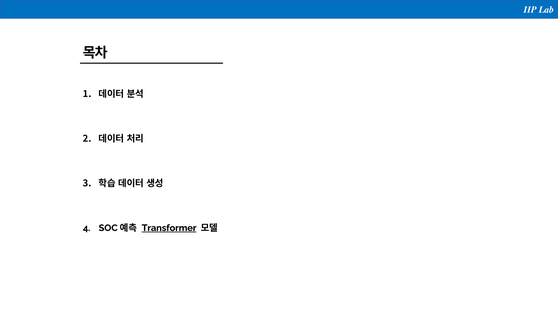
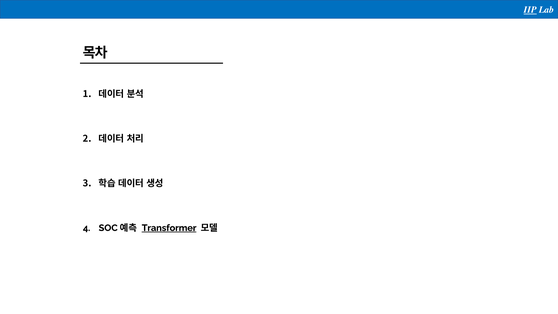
IIP underline: none -> present
